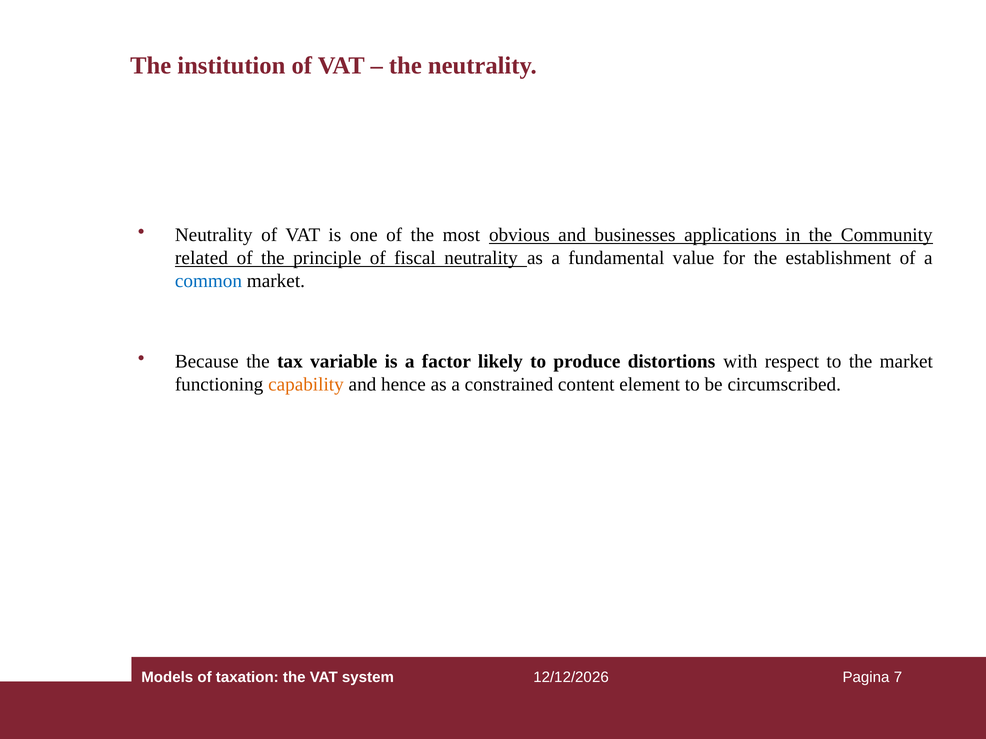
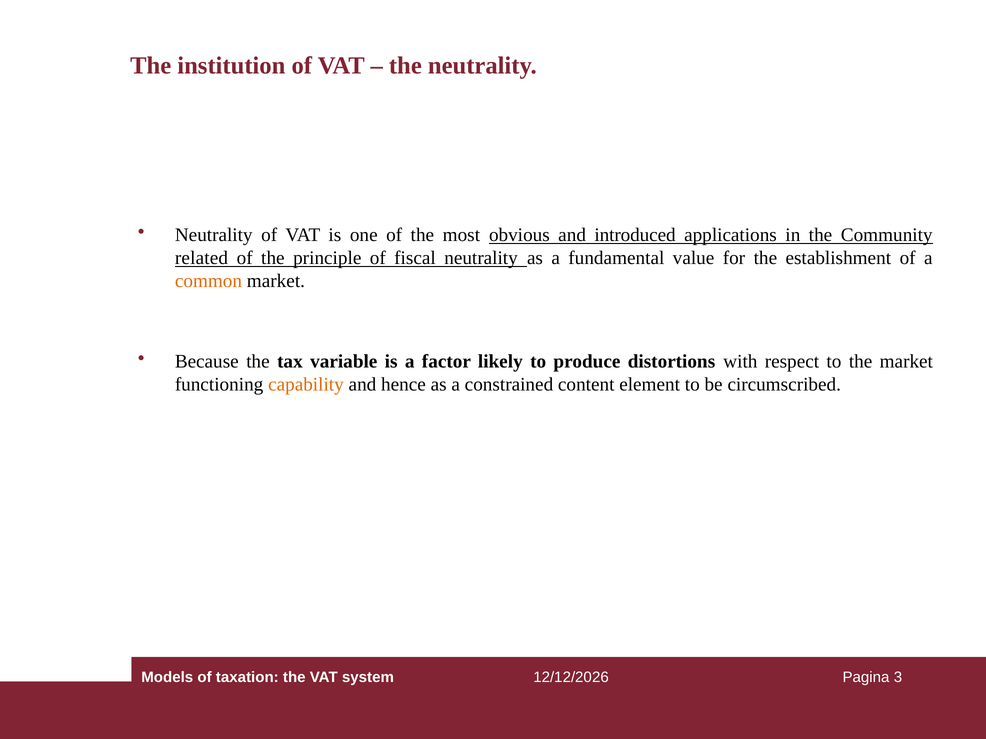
businesses: businesses -> introduced
common colour: blue -> orange
7: 7 -> 3
